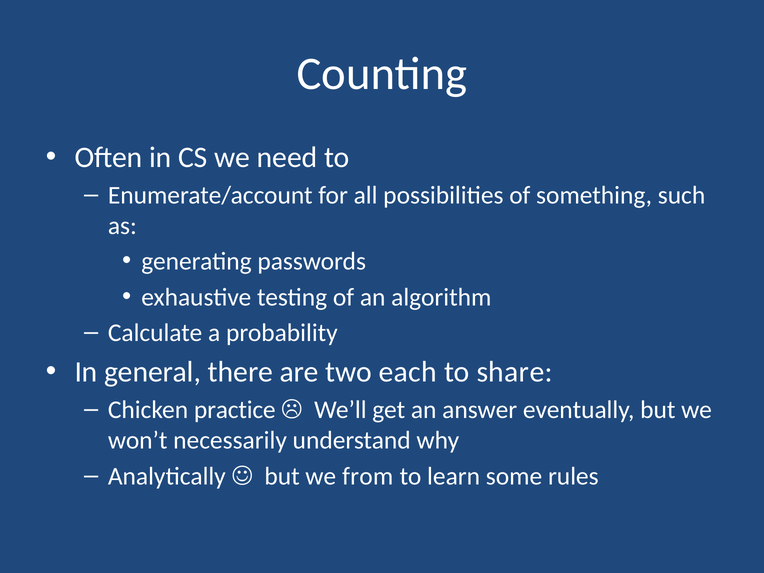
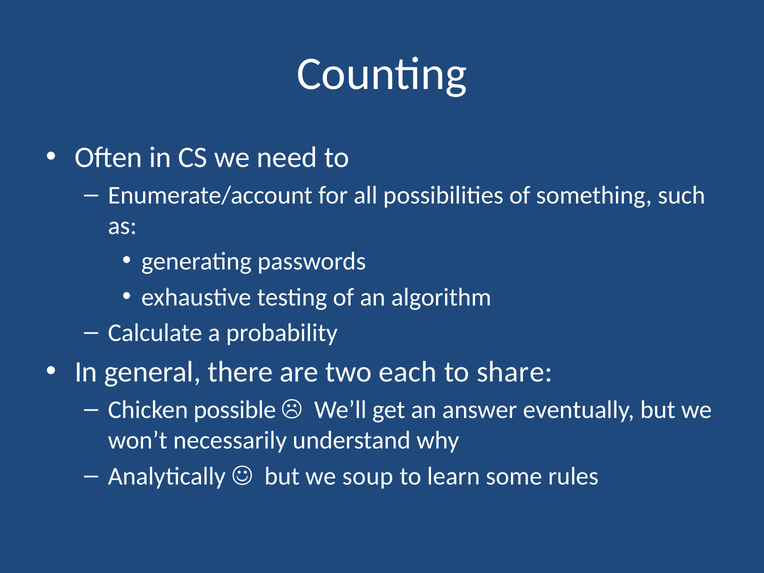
practice: practice -> possible
from: from -> soup
